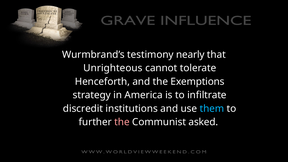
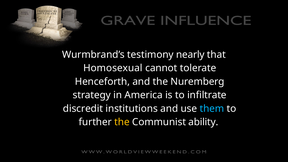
Unrighteous: Unrighteous -> Homosexual
Exemptions: Exemptions -> Nuremberg
the at (122, 122) colour: pink -> yellow
asked: asked -> ability
